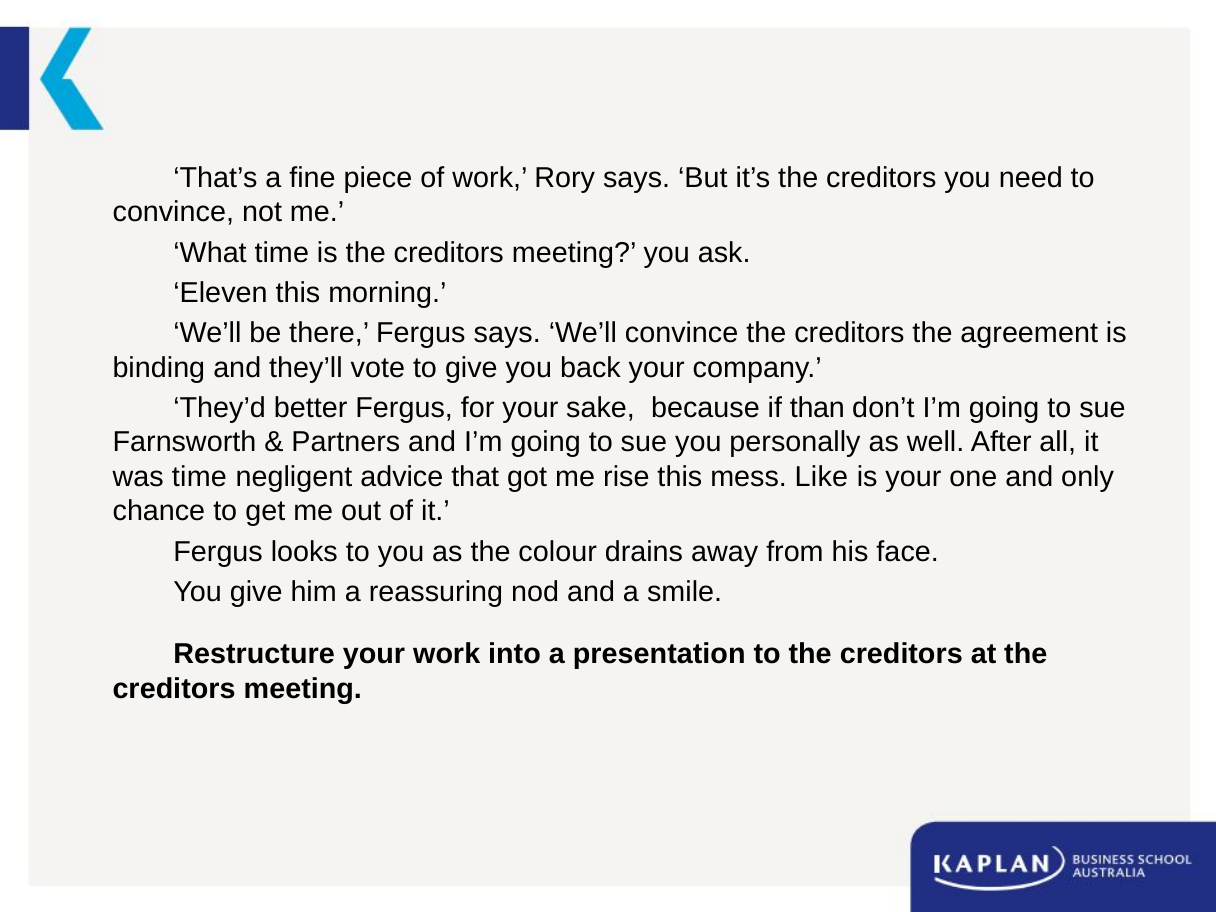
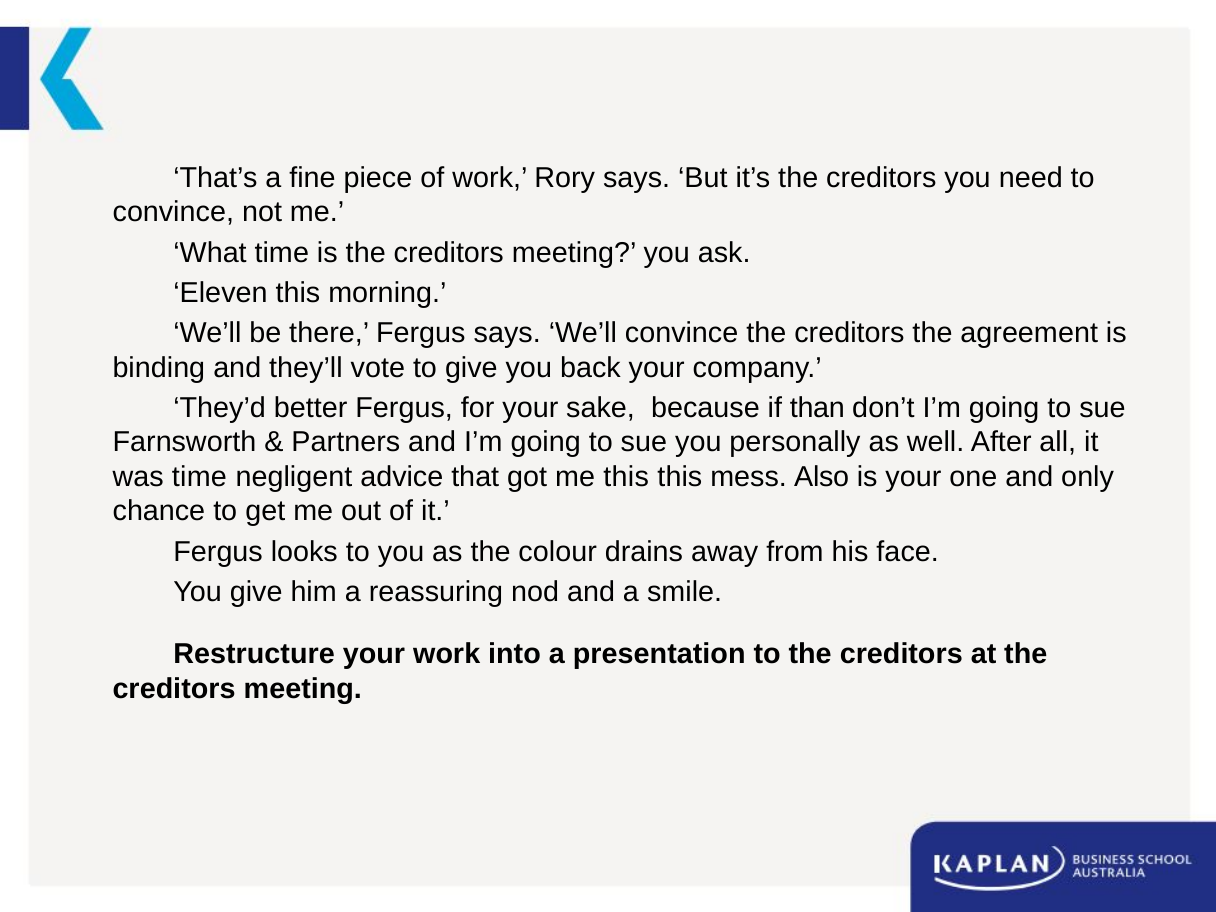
me rise: rise -> this
Like: Like -> Also
